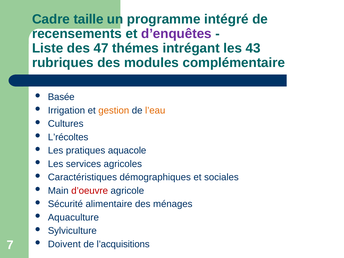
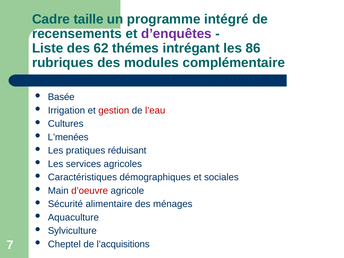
47: 47 -> 62
43: 43 -> 86
gestion colour: orange -> red
l’eau colour: orange -> red
L’récoltes: L’récoltes -> L’menées
aquacole: aquacole -> réduisant
Doivent: Doivent -> Cheptel
